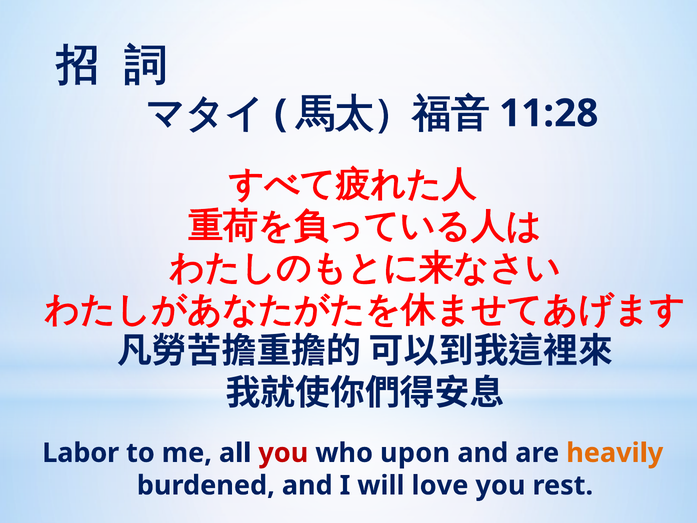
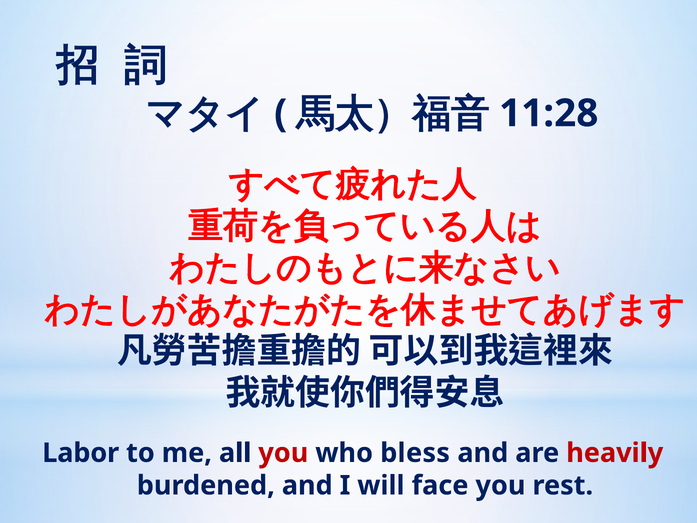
upon: upon -> bless
heavily colour: orange -> red
love: love -> face
